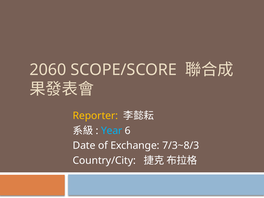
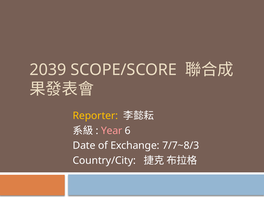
2060: 2060 -> 2039
Year colour: light blue -> pink
7/3~8/3: 7/3~8/3 -> 7/7~8/3
